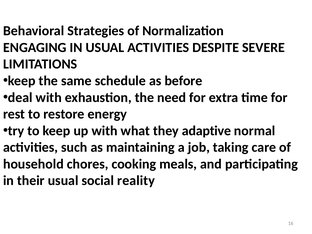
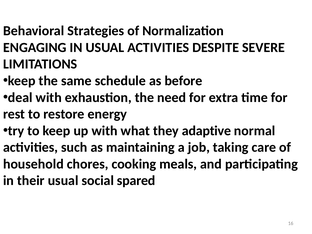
reality: reality -> spared
